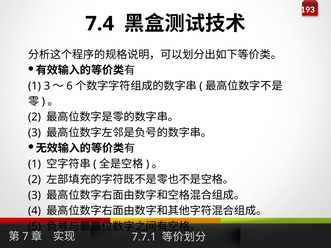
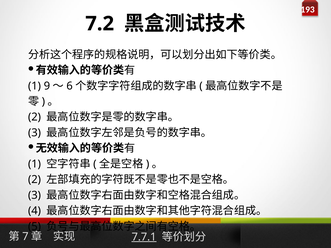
7.4: 7.4 -> 7.2
1 3: 3 -> 9
7.7.1 underline: none -> present
